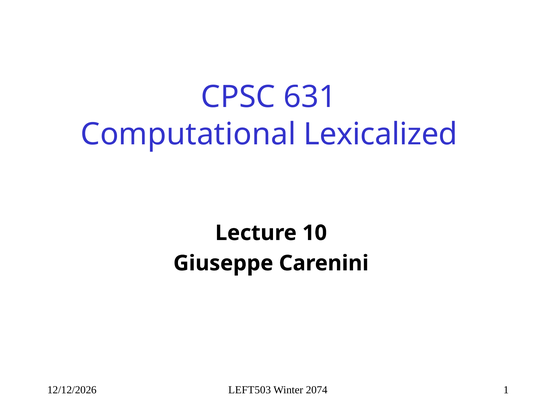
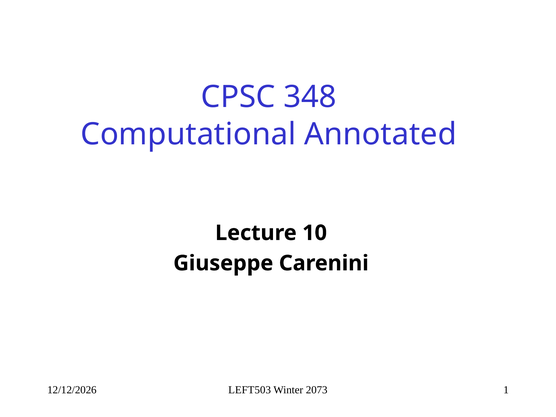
631: 631 -> 348
Lexicalized: Lexicalized -> Annotated
2074: 2074 -> 2073
